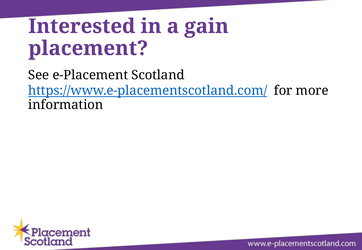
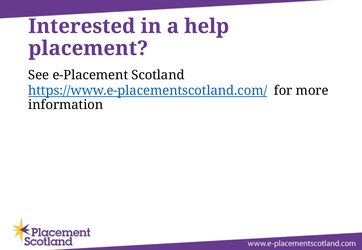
gain: gain -> help
